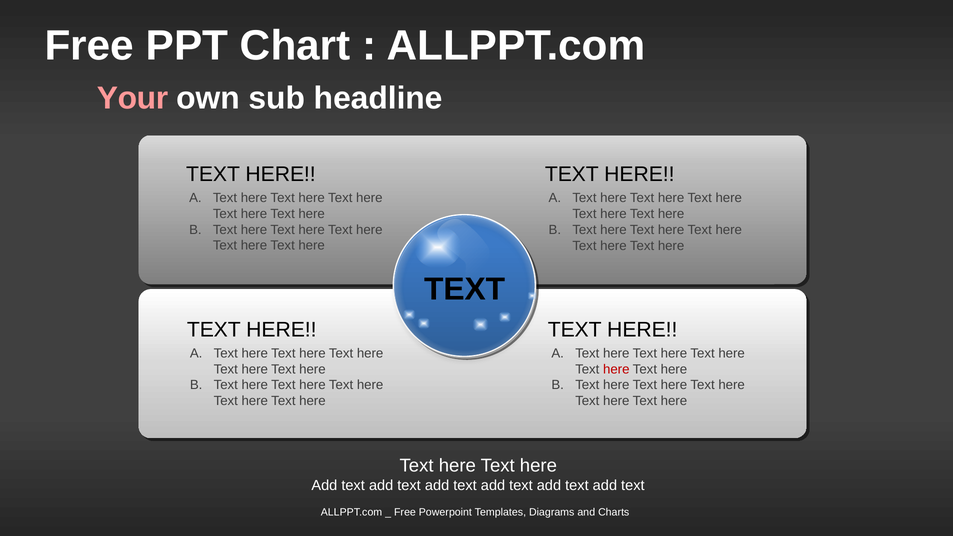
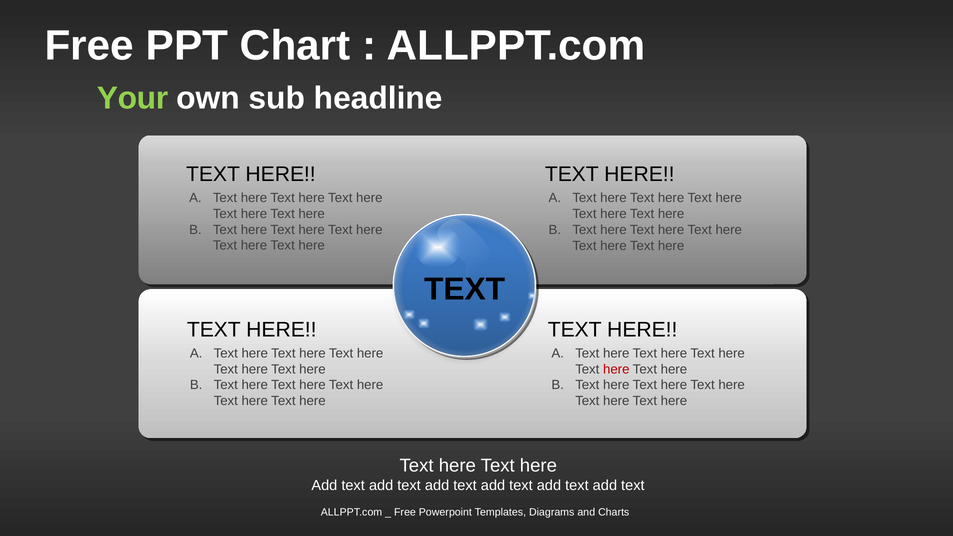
Your colour: pink -> light green
